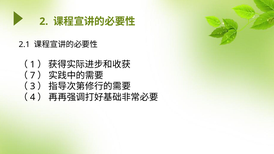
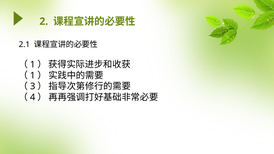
7 at (33, 75): 7 -> 1
